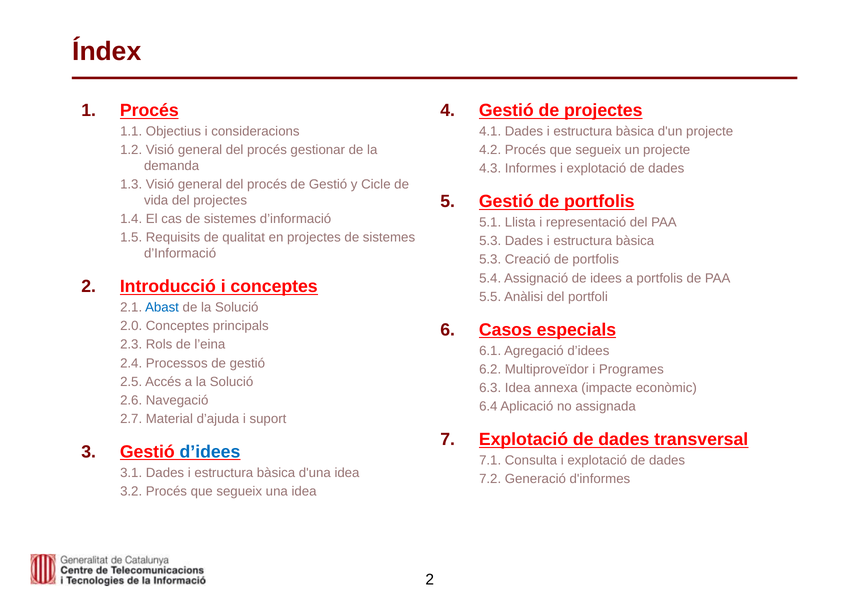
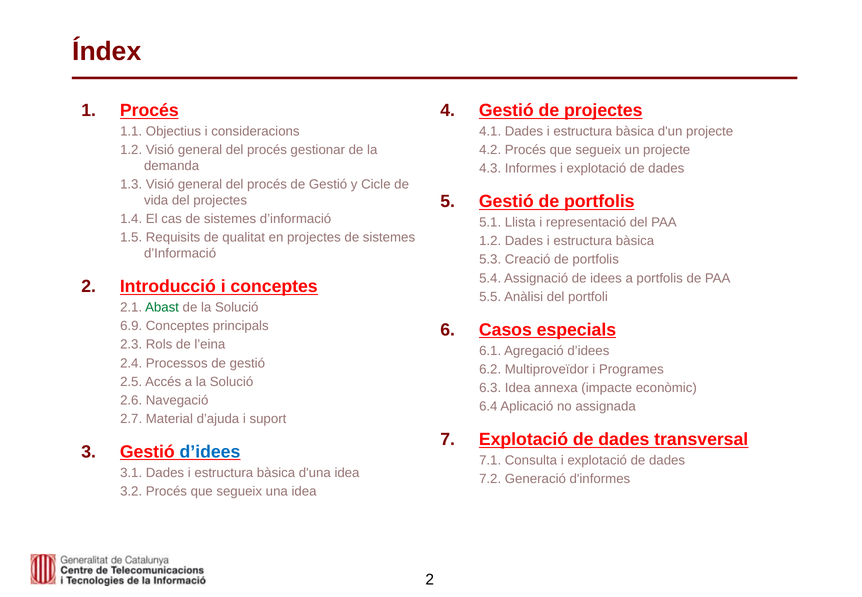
5.3 at (490, 241): 5.3 -> 1.2
Abast colour: blue -> green
2.0: 2.0 -> 6.9
